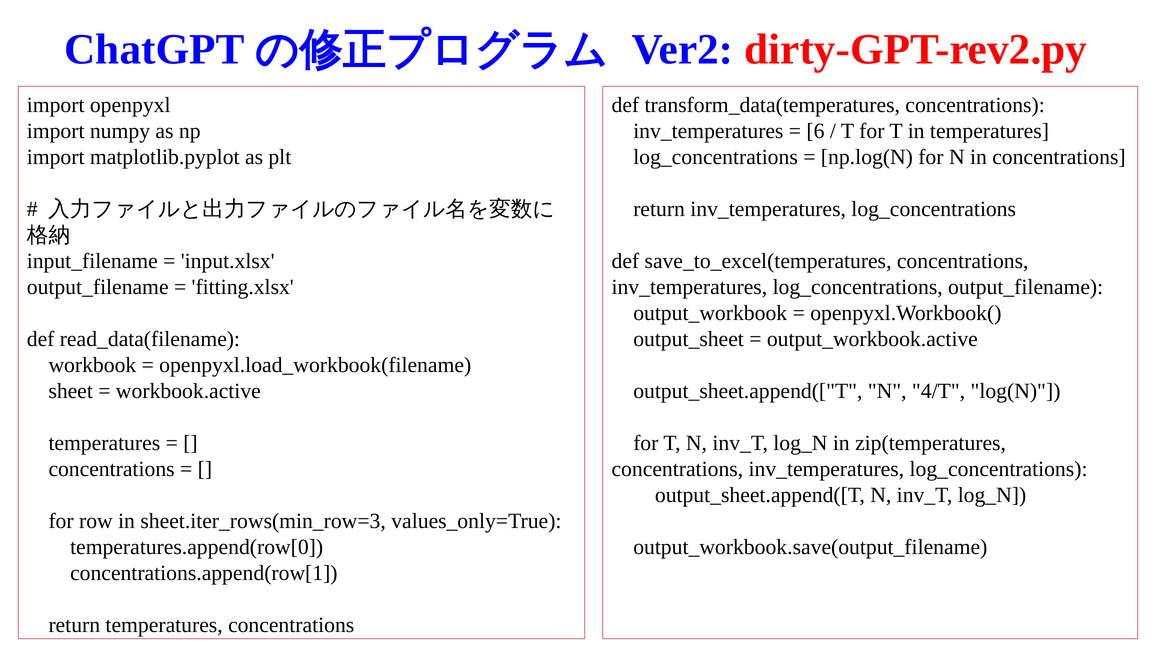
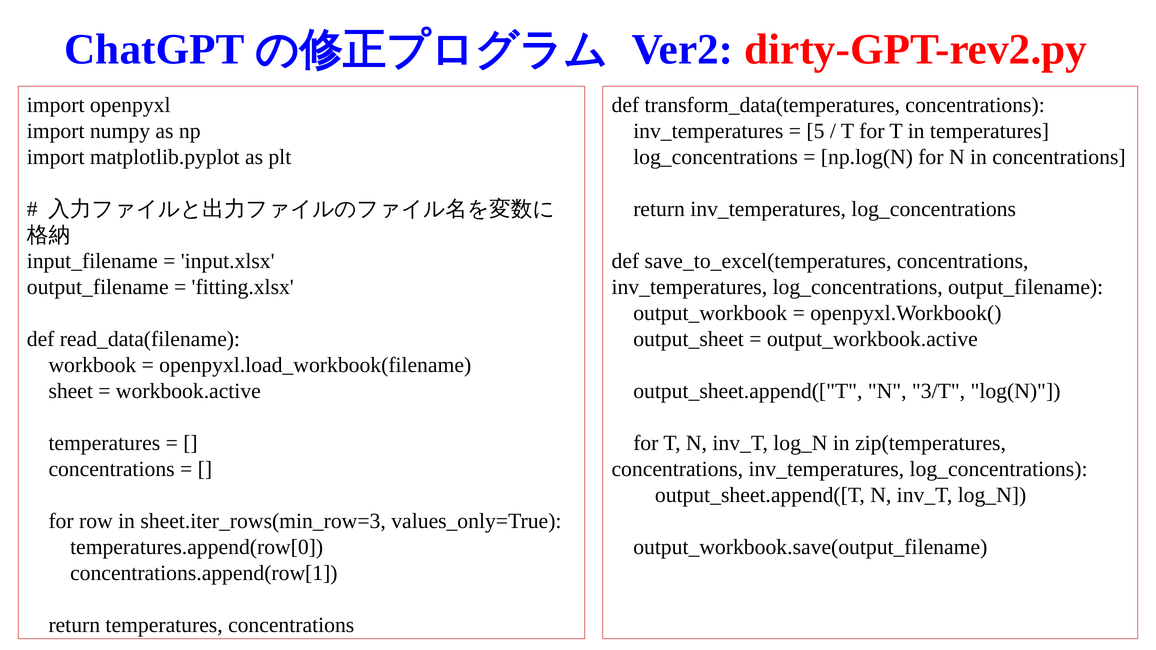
6: 6 -> 5
4/T: 4/T -> 3/T
